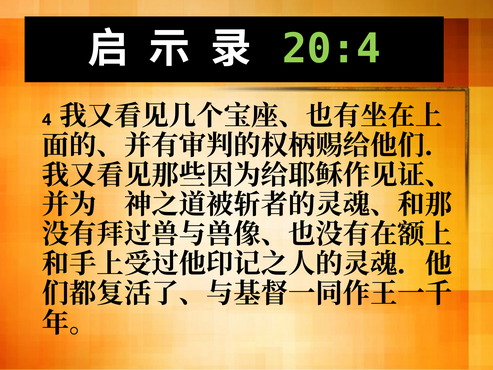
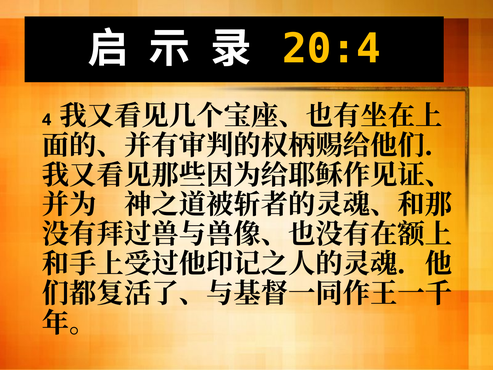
20:4 colour: light green -> yellow
